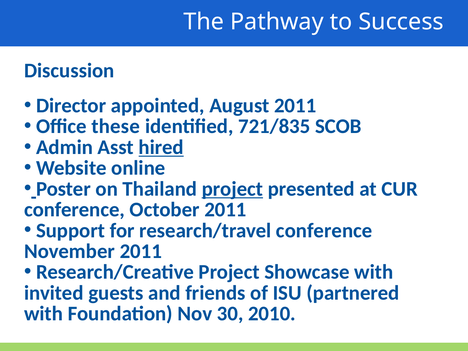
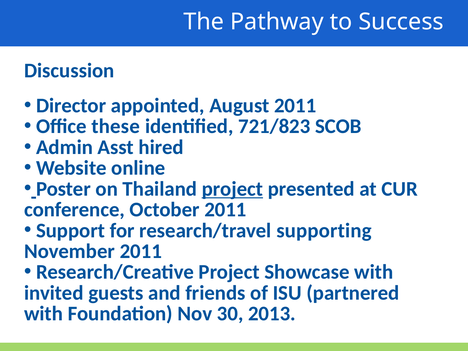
721/835: 721/835 -> 721/823
hired underline: present -> none
research/travel conference: conference -> supporting
2010: 2010 -> 2013
